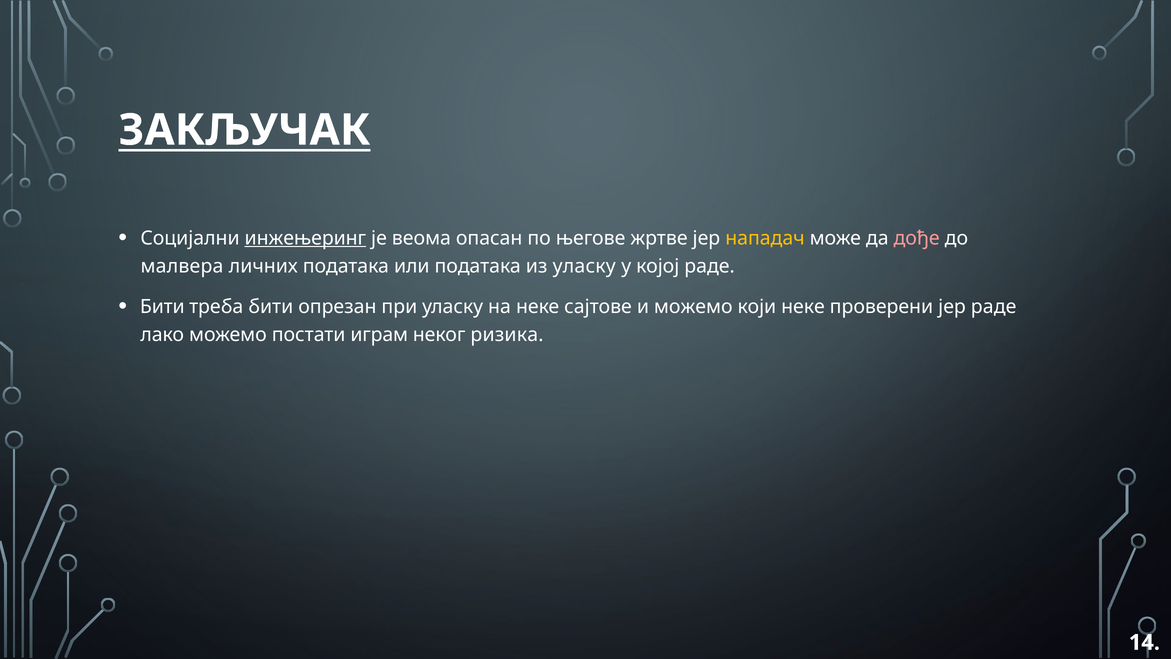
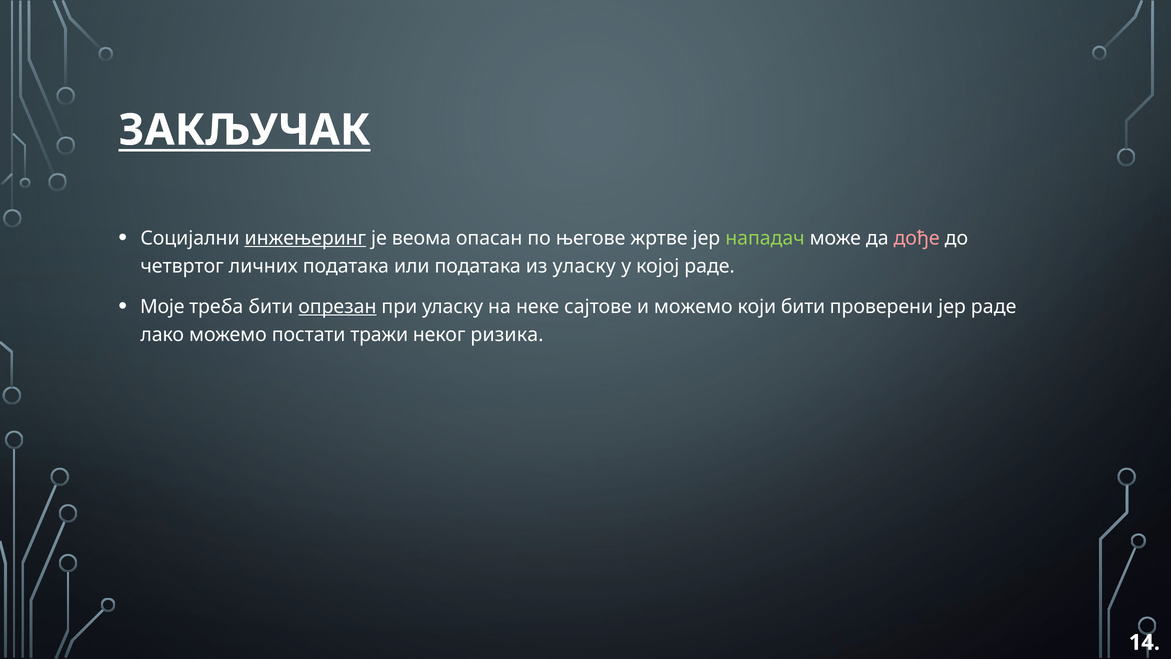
нападач colour: yellow -> light green
малвера: малвера -> четвртог
Бити at (162, 306): Бити -> Моје
опрезан underline: none -> present
који неке: неке -> бити
играм: играм -> тражи
